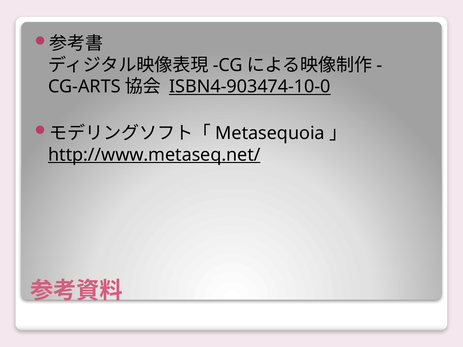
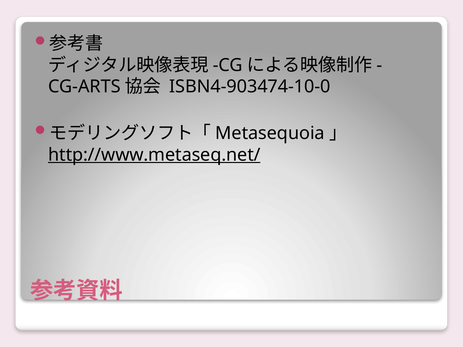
ISBN4-903474-10-0 underline: present -> none
